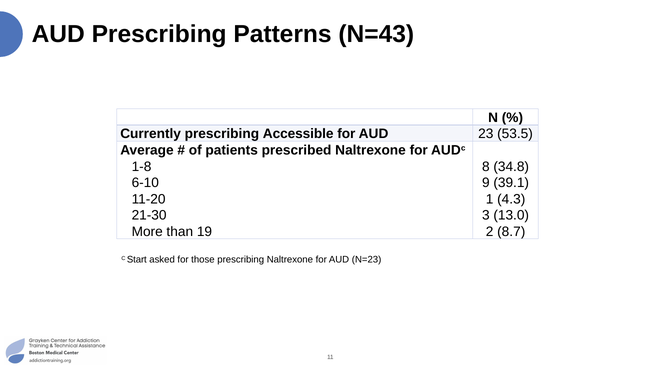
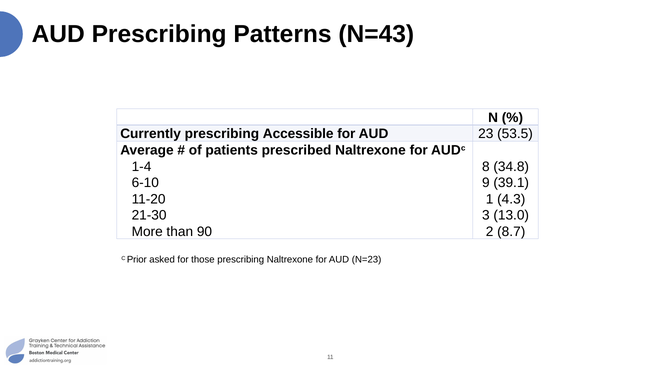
1-8: 1-8 -> 1-4
19: 19 -> 90
Start: Start -> Prior
